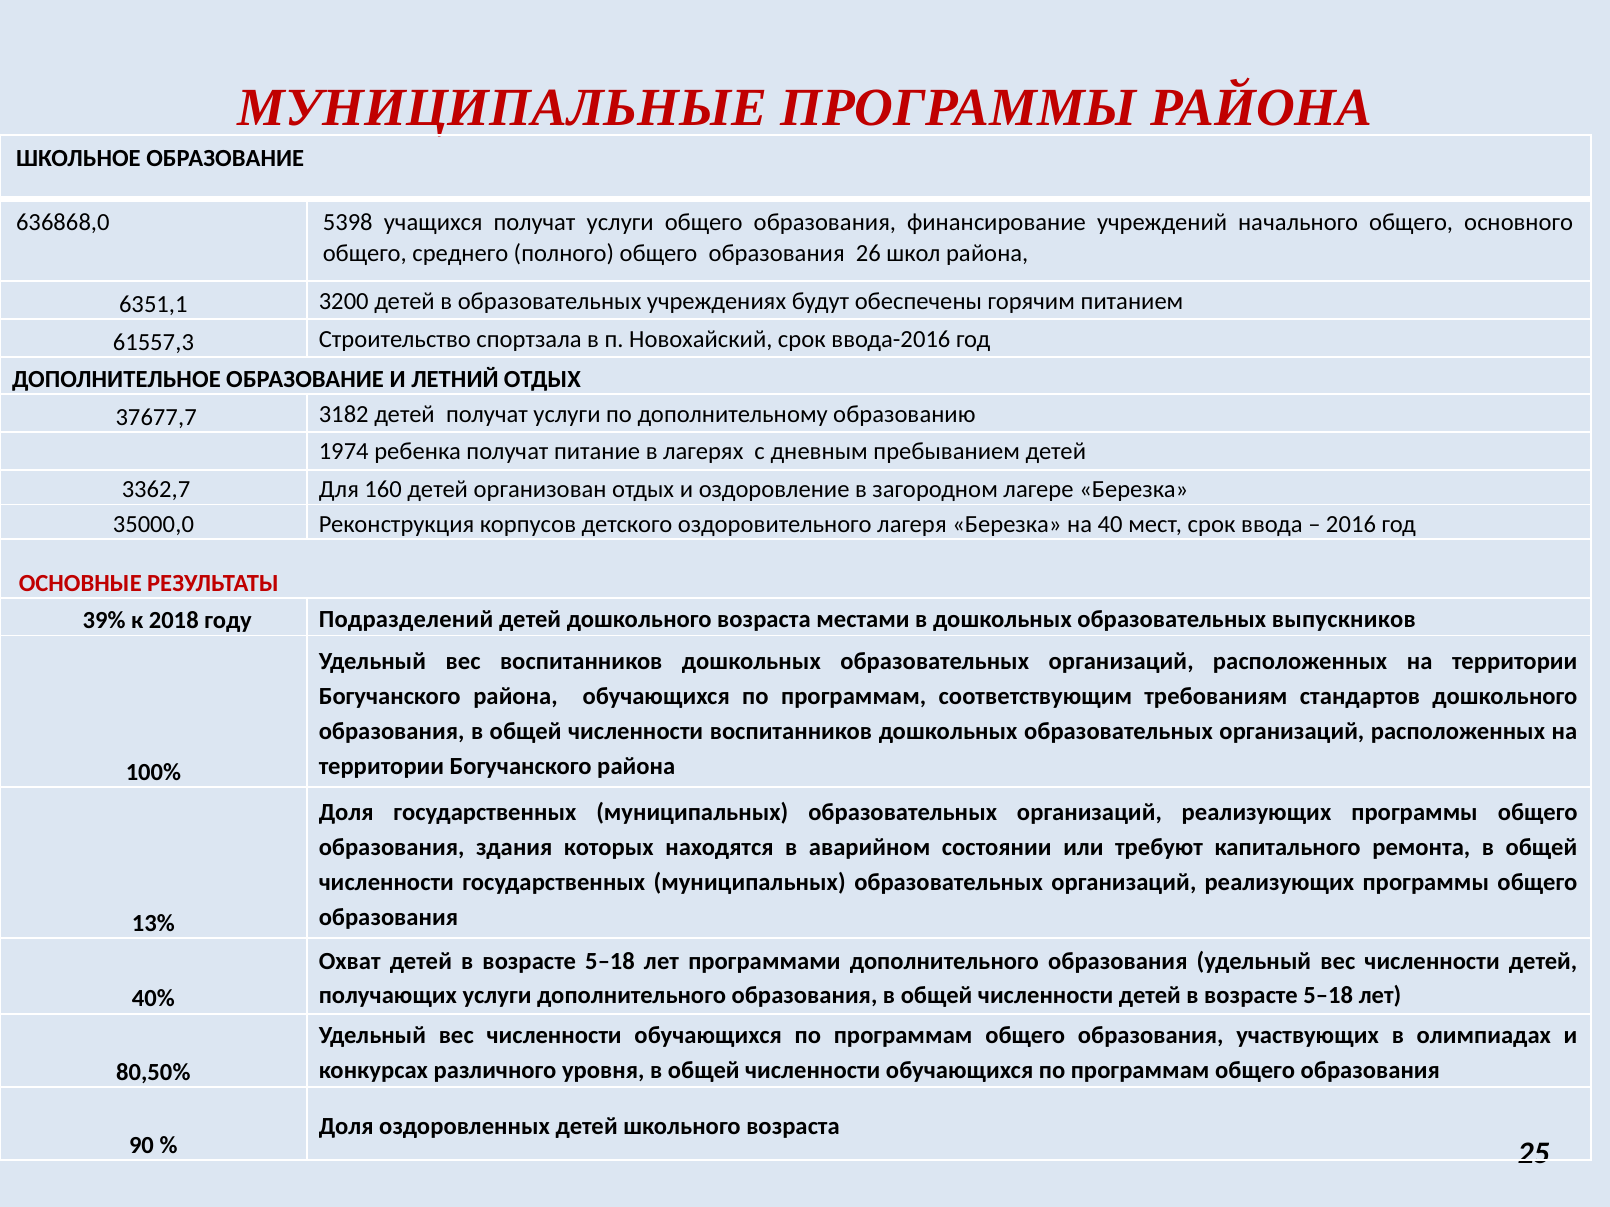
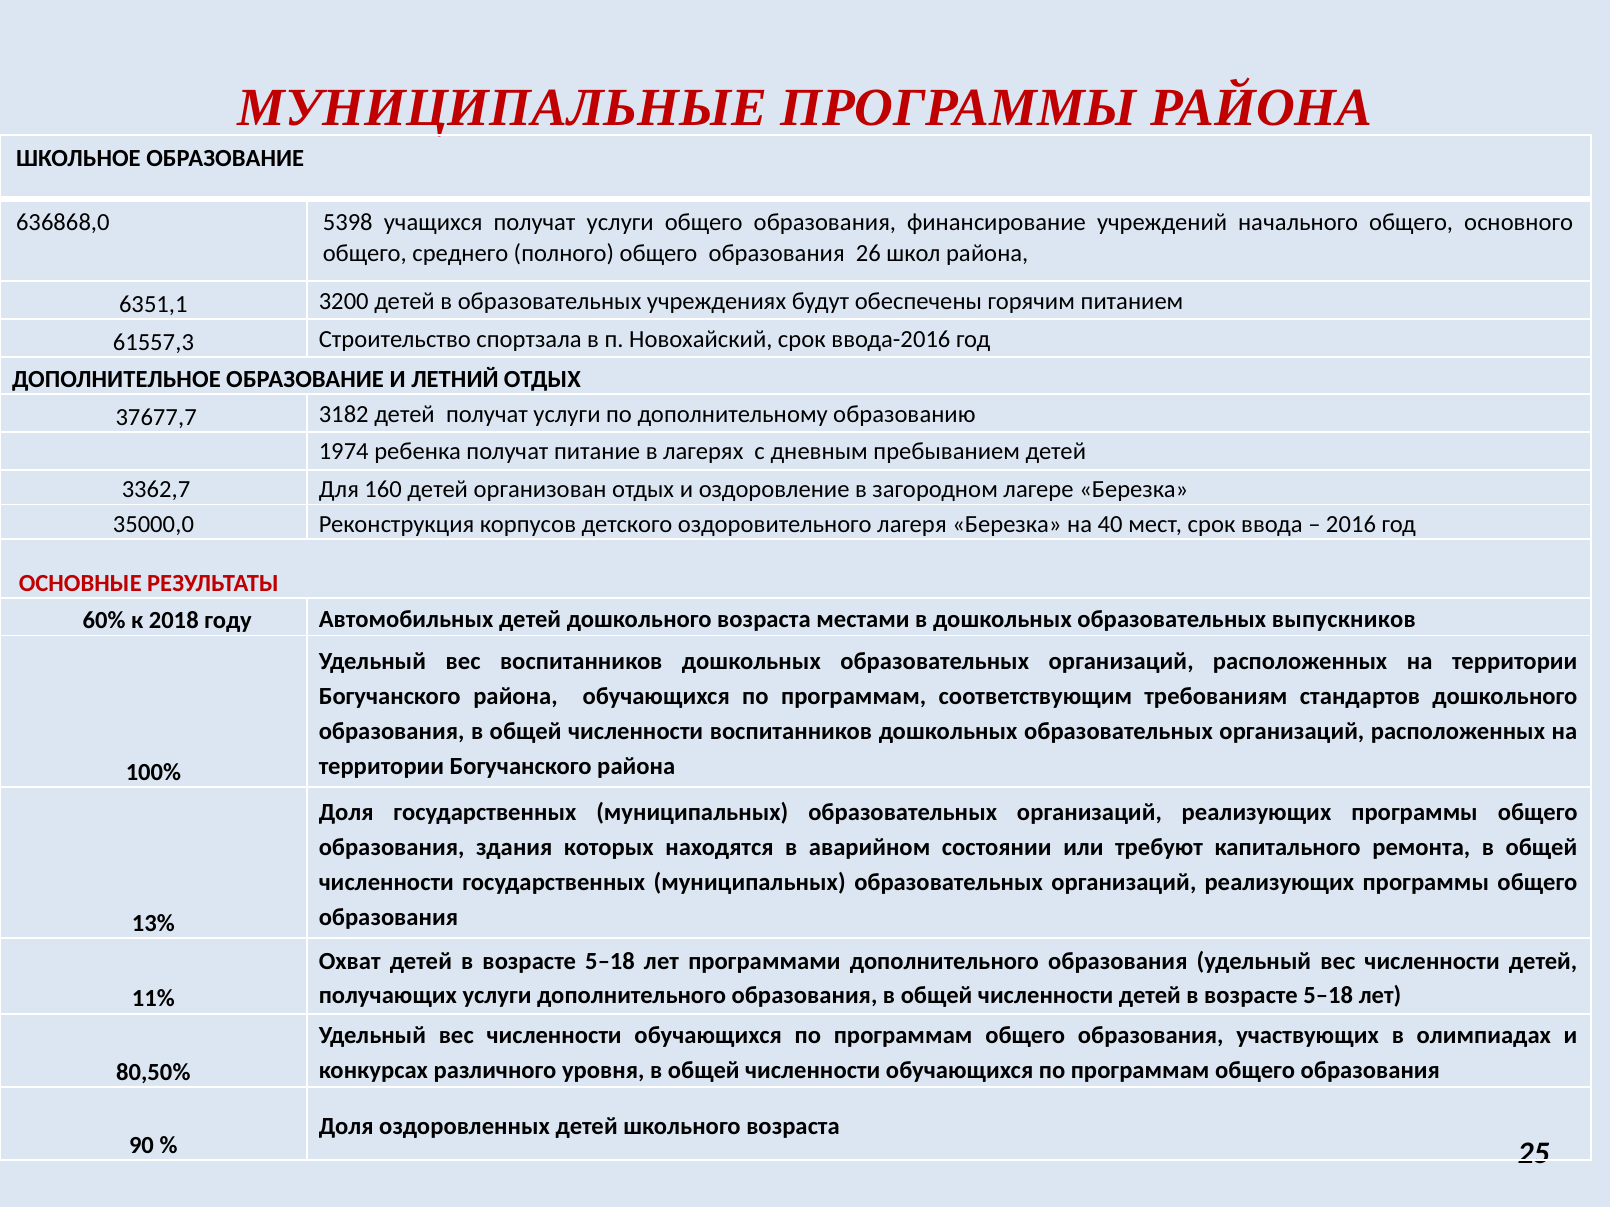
39%: 39% -> 60%
Подразделений: Подразделений -> Автомобильных
40%: 40% -> 11%
